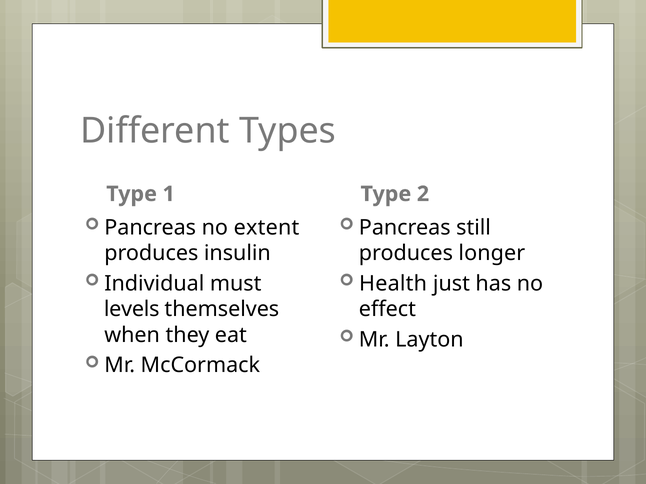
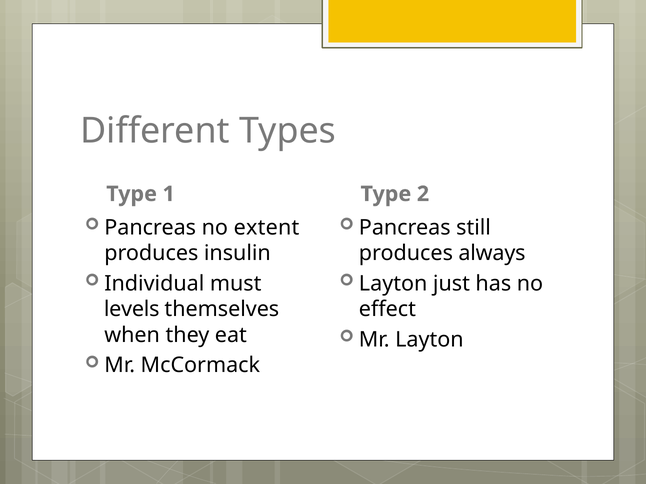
longer: longer -> always
Health at (393, 284): Health -> Layton
